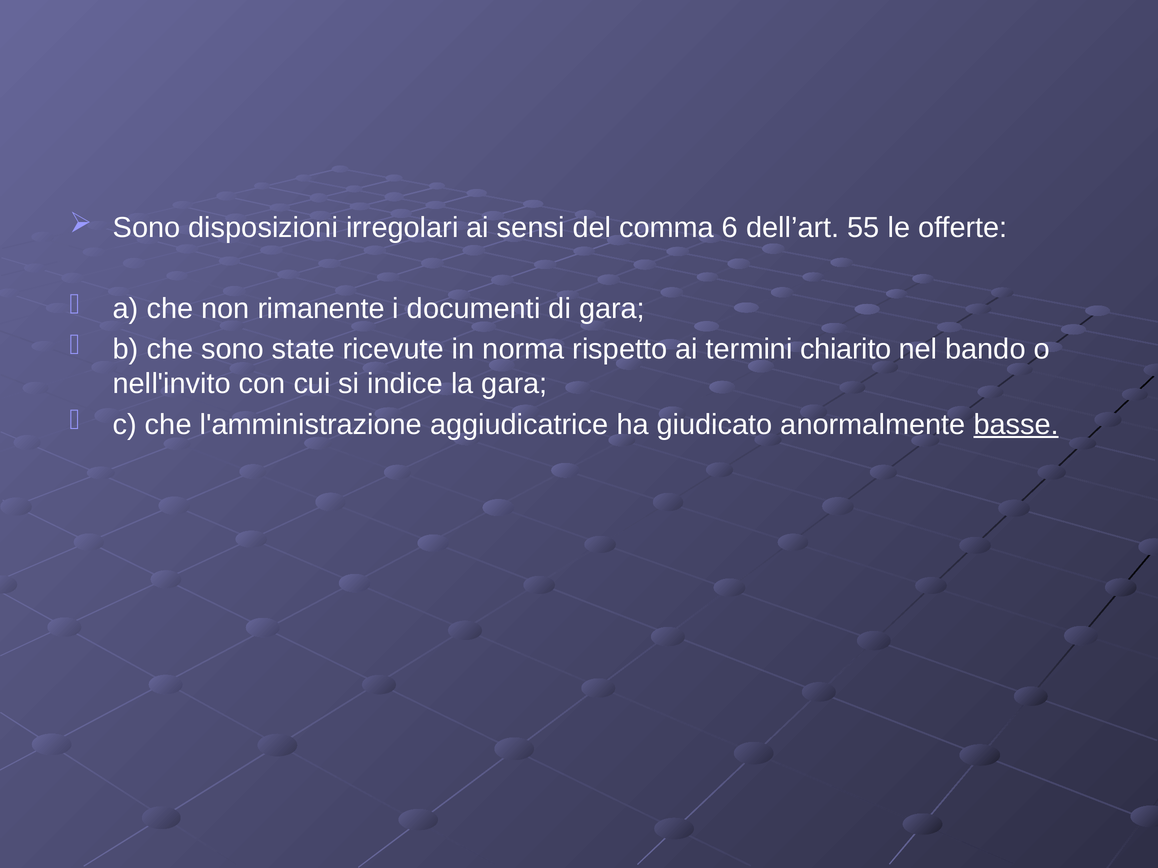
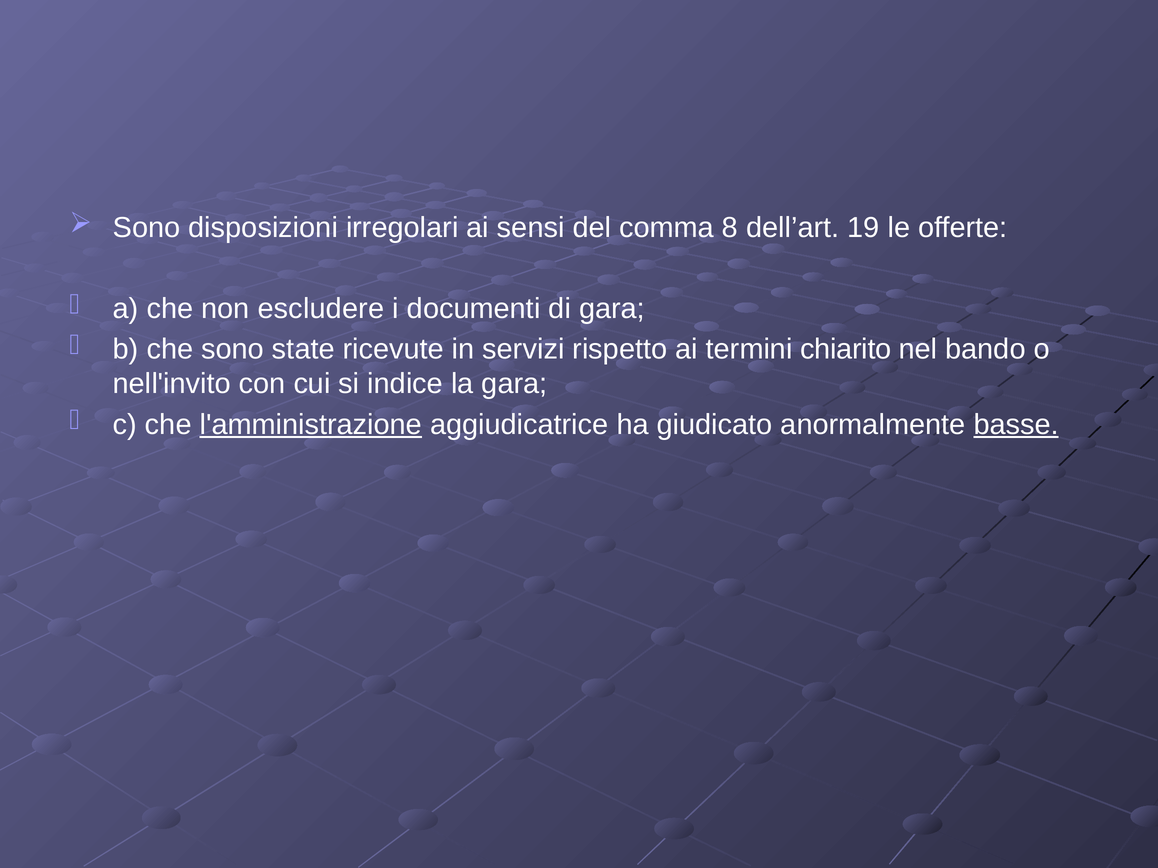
6: 6 -> 8
55: 55 -> 19
rimanente: rimanente -> escludere
norma: norma -> servizi
l'amministrazione underline: none -> present
